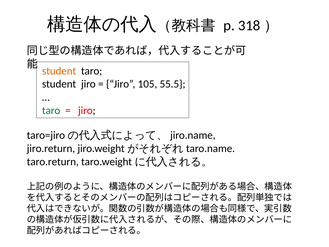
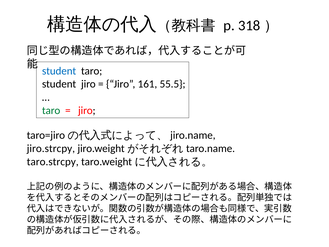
student at (59, 71) colour: orange -> blue
105: 105 -> 161
jiro.return: jiro.return -> jiro.strcpy
taro.return: taro.return -> taro.strcpy
